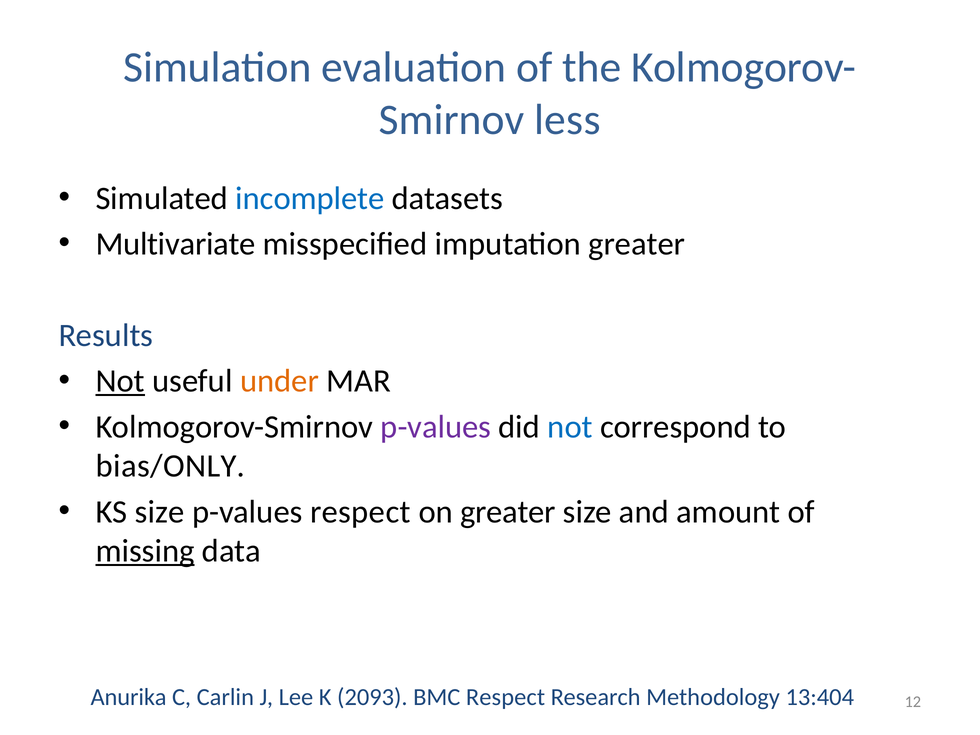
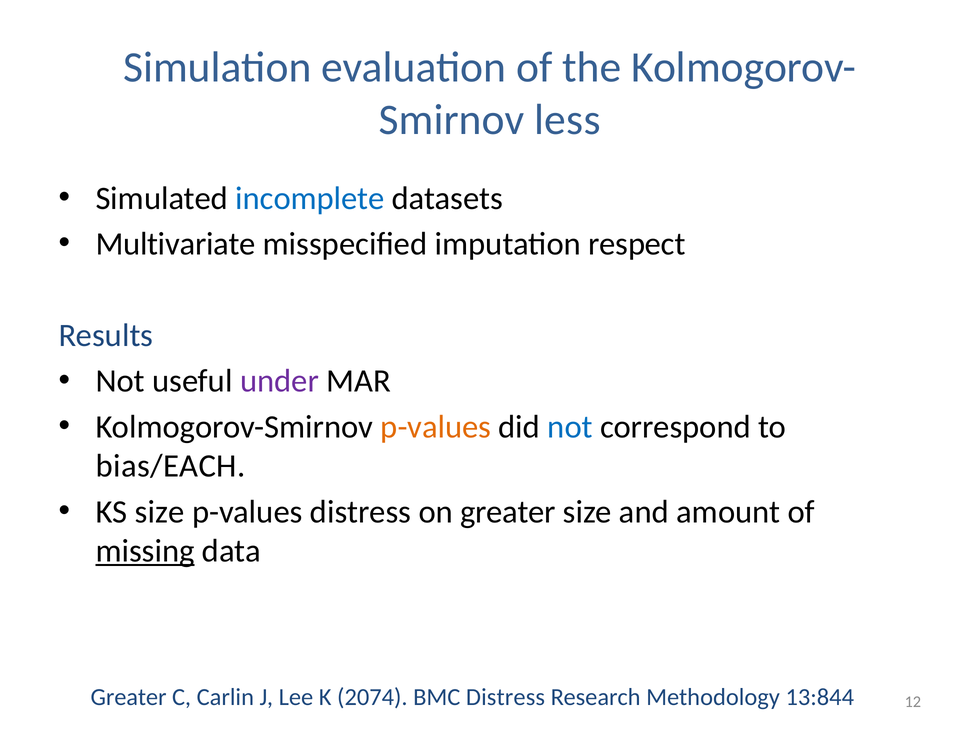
imputation greater: greater -> respect
Not at (120, 381) underline: present -> none
under colour: orange -> purple
p-values at (436, 427) colour: purple -> orange
bias/ONLY: bias/ONLY -> bias/EACH
p-values respect: respect -> distress
Anurika at (129, 697): Anurika -> Greater
2093: 2093 -> 2074
BMC Respect: Respect -> Distress
13:404: 13:404 -> 13:844
